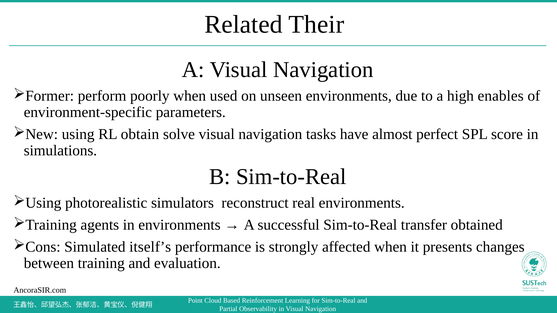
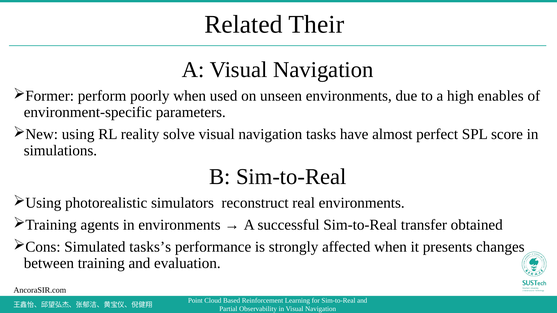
obtain: obtain -> reality
itself’s: itself’s -> tasks’s
